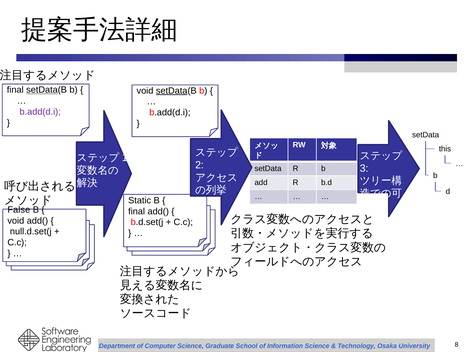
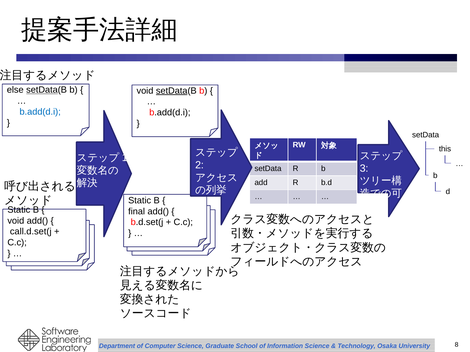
final at (15, 90): final -> else
b.add(d.i at (40, 112) colour: purple -> blue
False at (19, 210): False -> Static
null.d.set(j: null.d.set(j -> call.d.set(j
